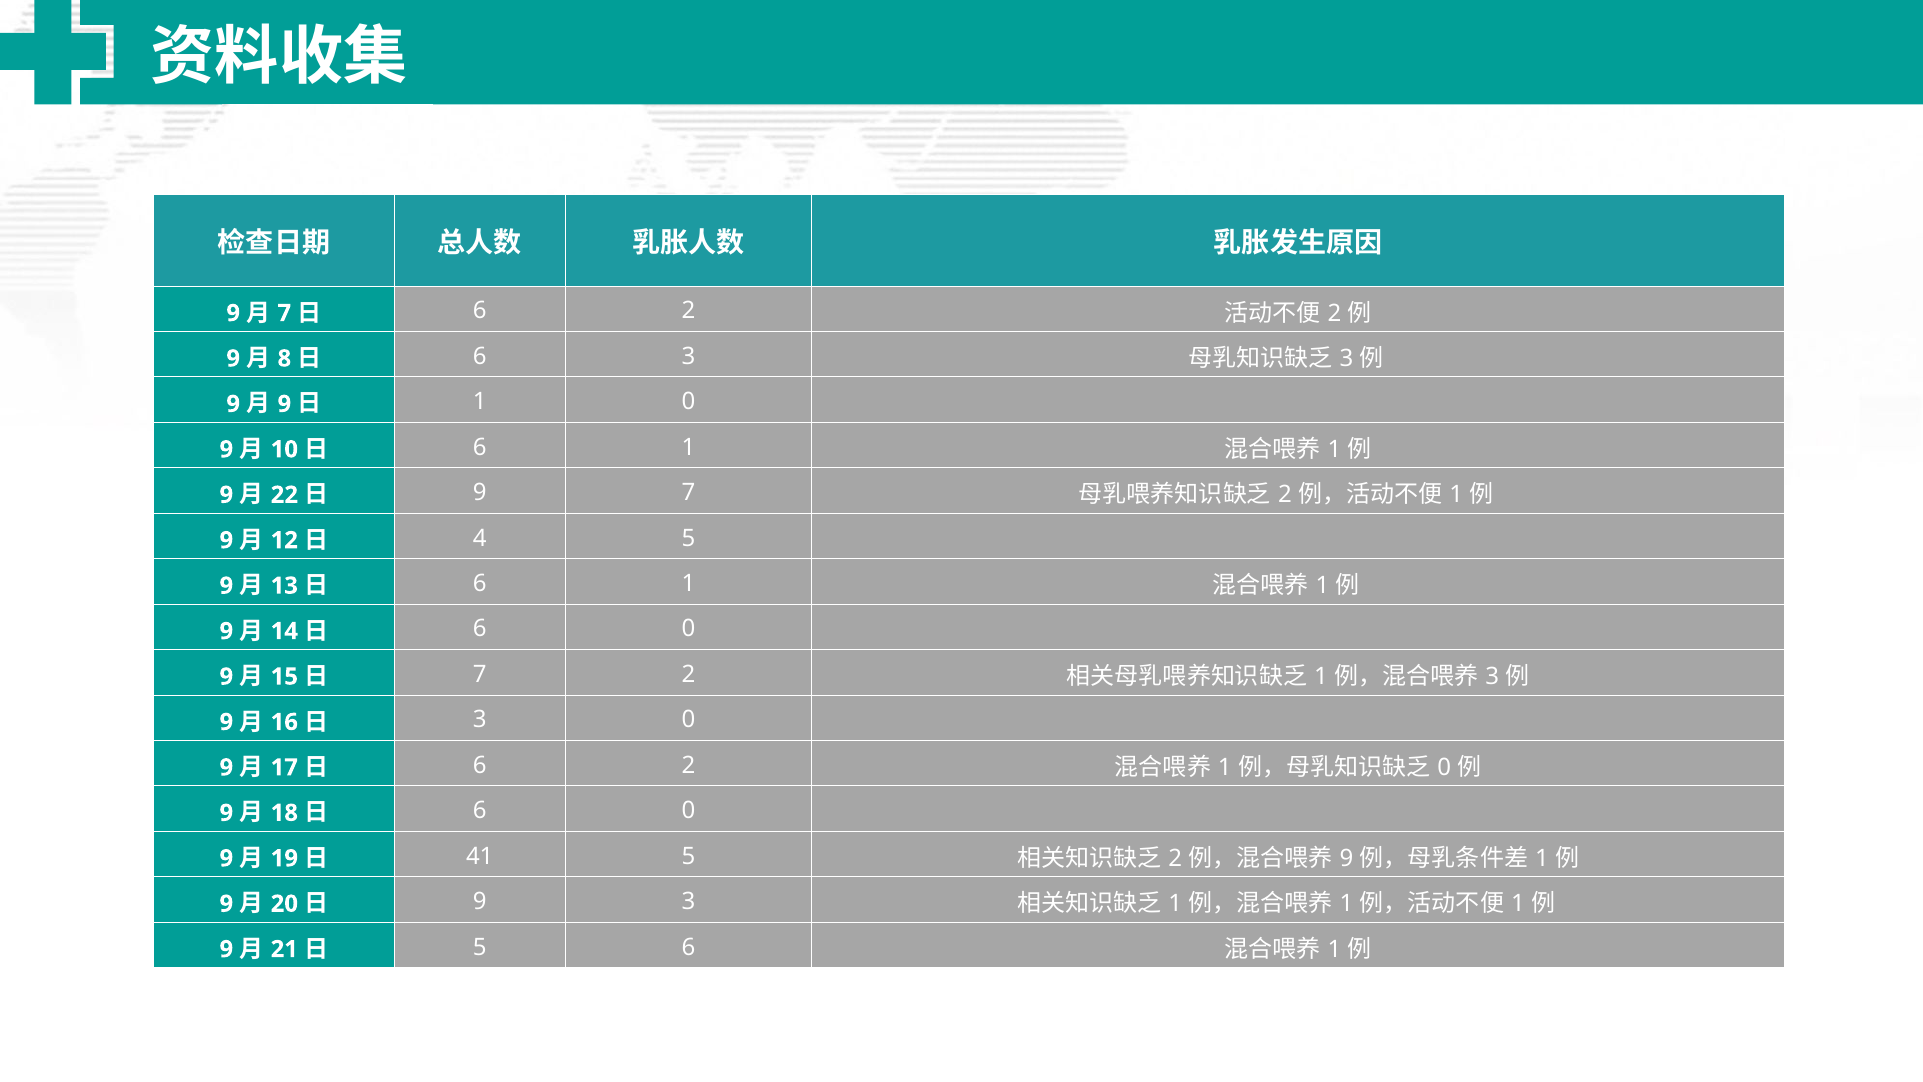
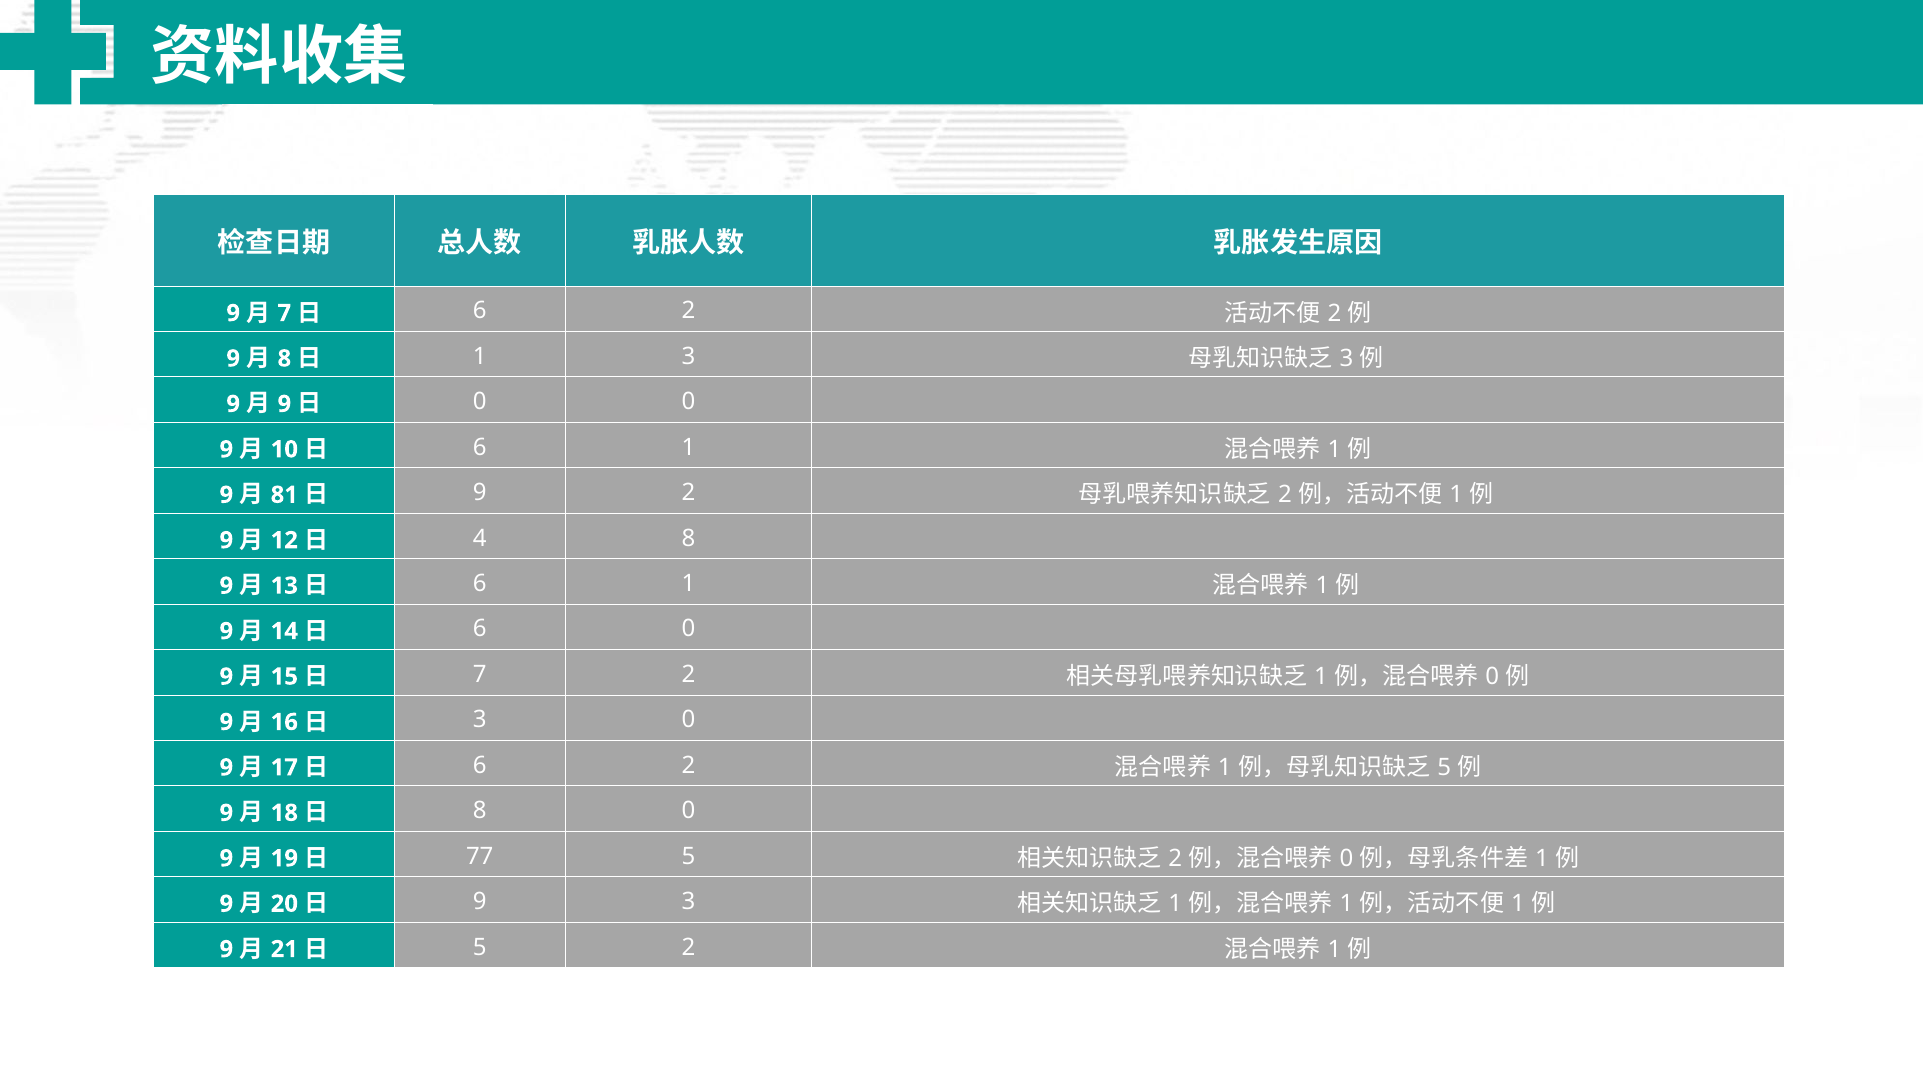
6 at (480, 356): 6 -> 1
1 at (480, 402): 1 -> 0
22: 22 -> 81
9 7: 7 -> 2
4 5: 5 -> 8
3 at (1492, 676): 3 -> 0
0 at (1444, 767): 0 -> 5
6 at (480, 811): 6 -> 8
41: 41 -> 77
9 at (1347, 858): 9 -> 0
5 6: 6 -> 2
